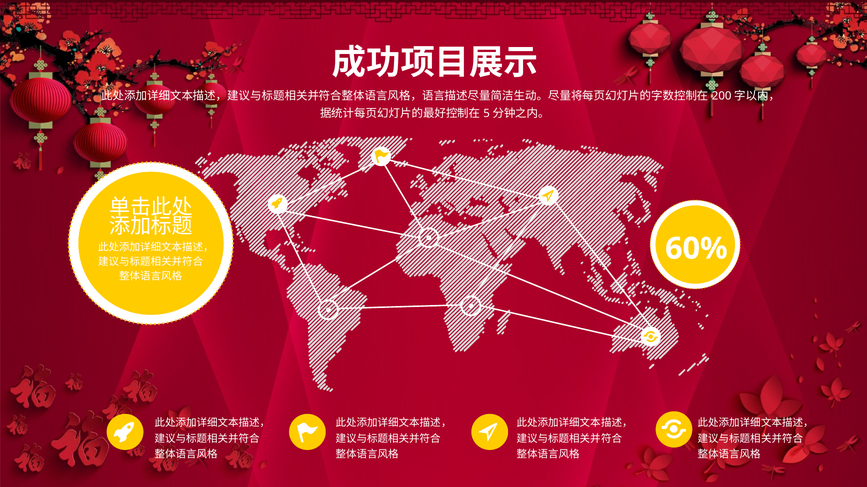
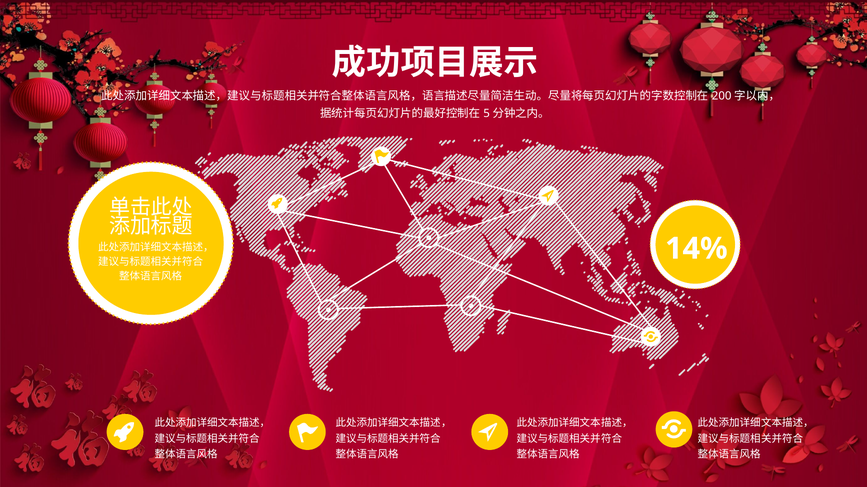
60%: 60% -> 14%
